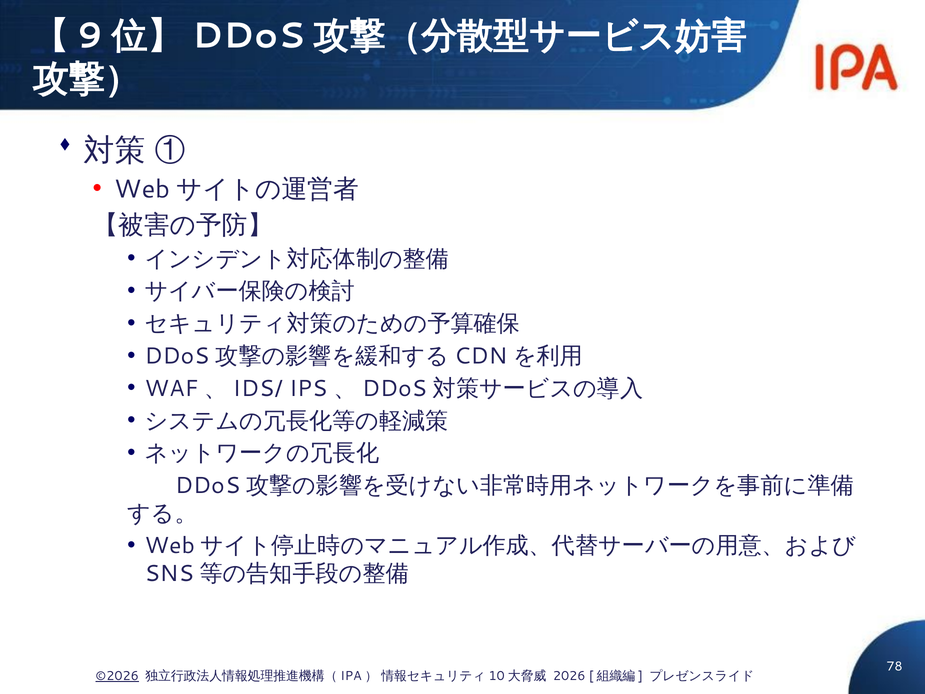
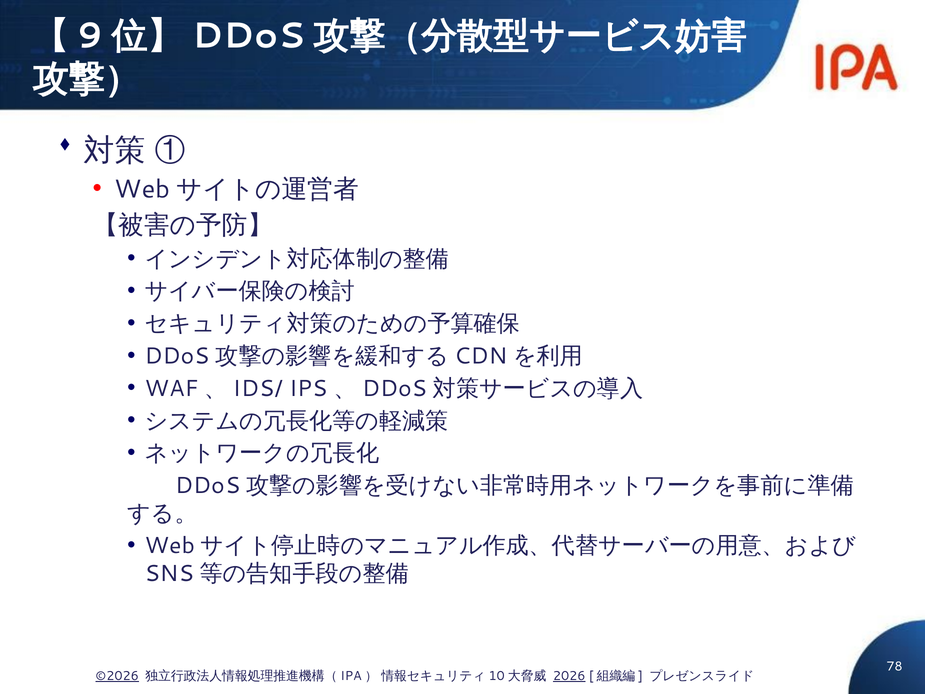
2026 underline: none -> present
